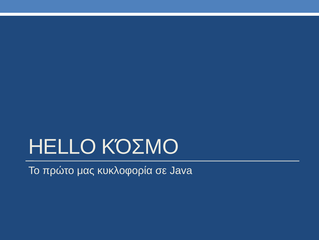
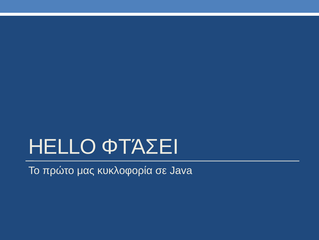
ΚΌΣΜΟ: ΚΌΣΜΟ -> ΦΤΆΣΕΙ
